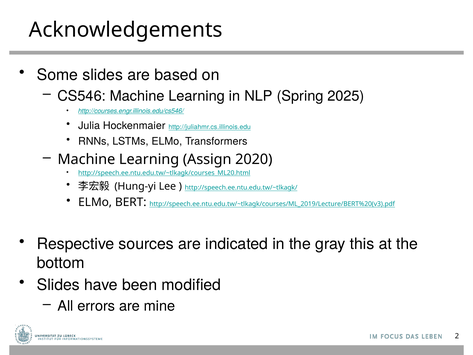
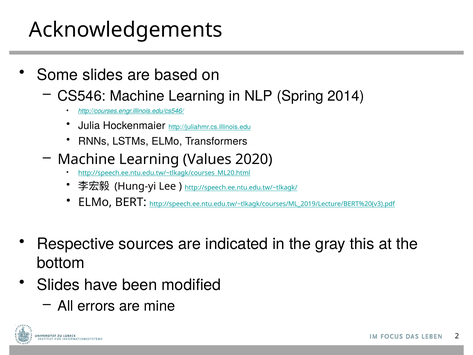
2025: 2025 -> 2014
Assign: Assign -> Values
